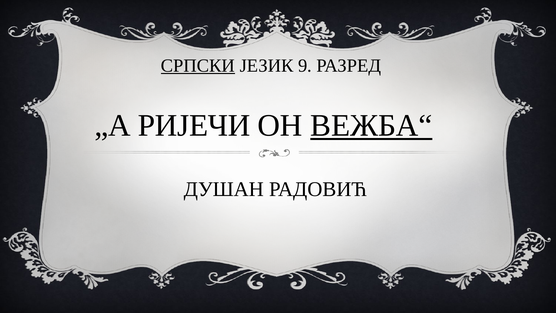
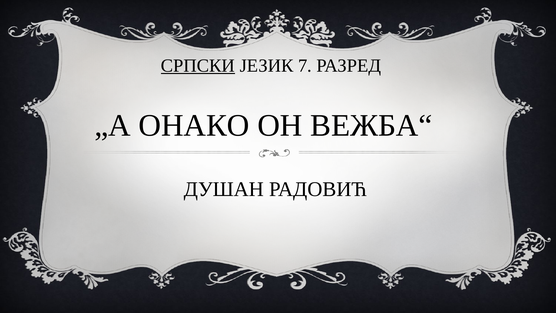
9: 9 -> 7
РИЈЕЧИ: РИЈЕЧИ -> ОНАКО
ВЕЖБА“ underline: present -> none
